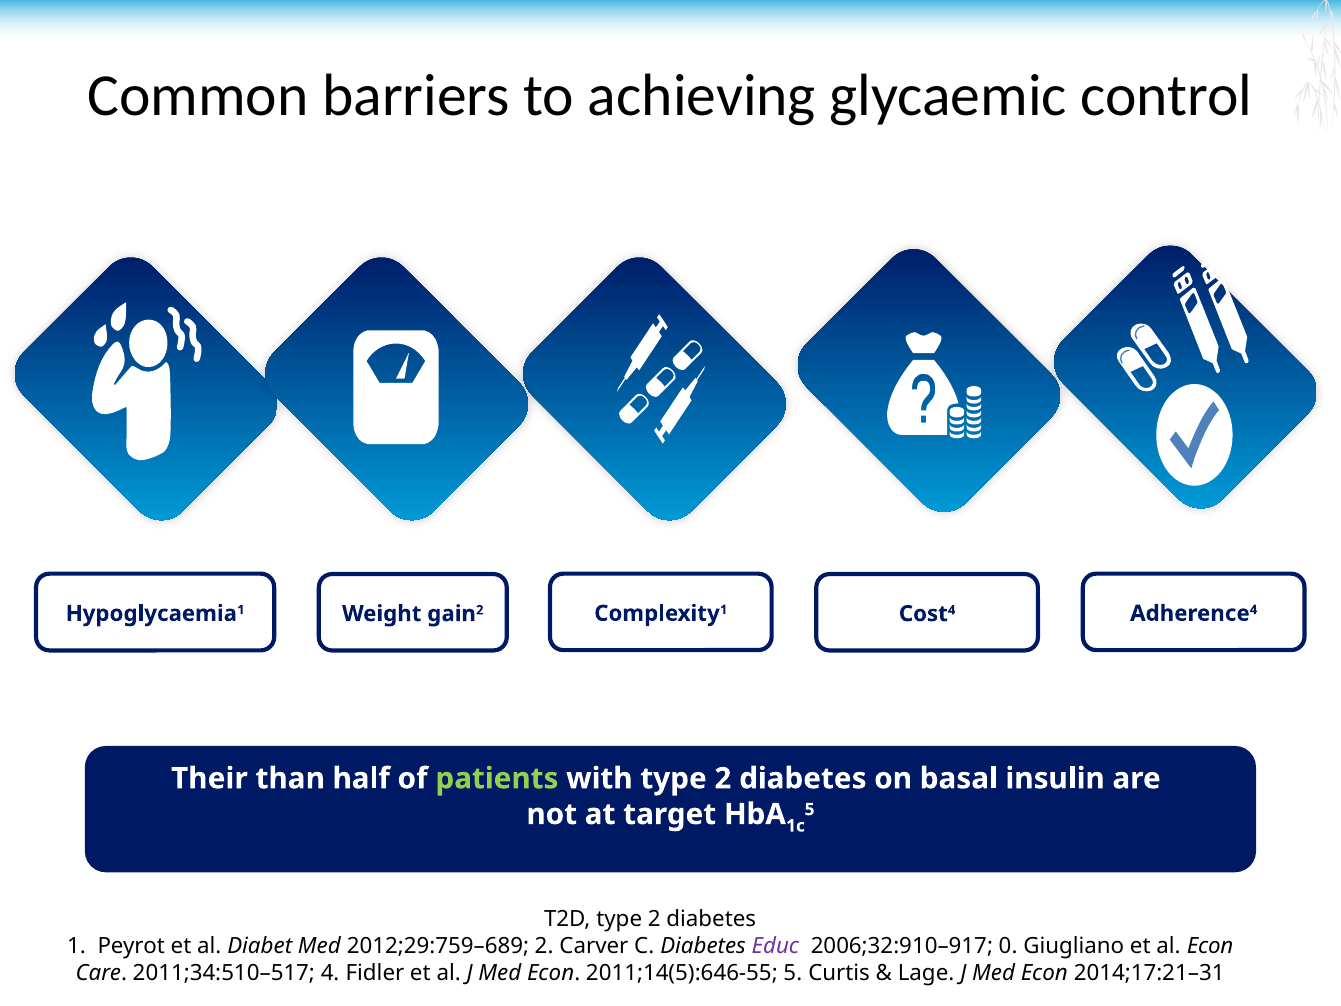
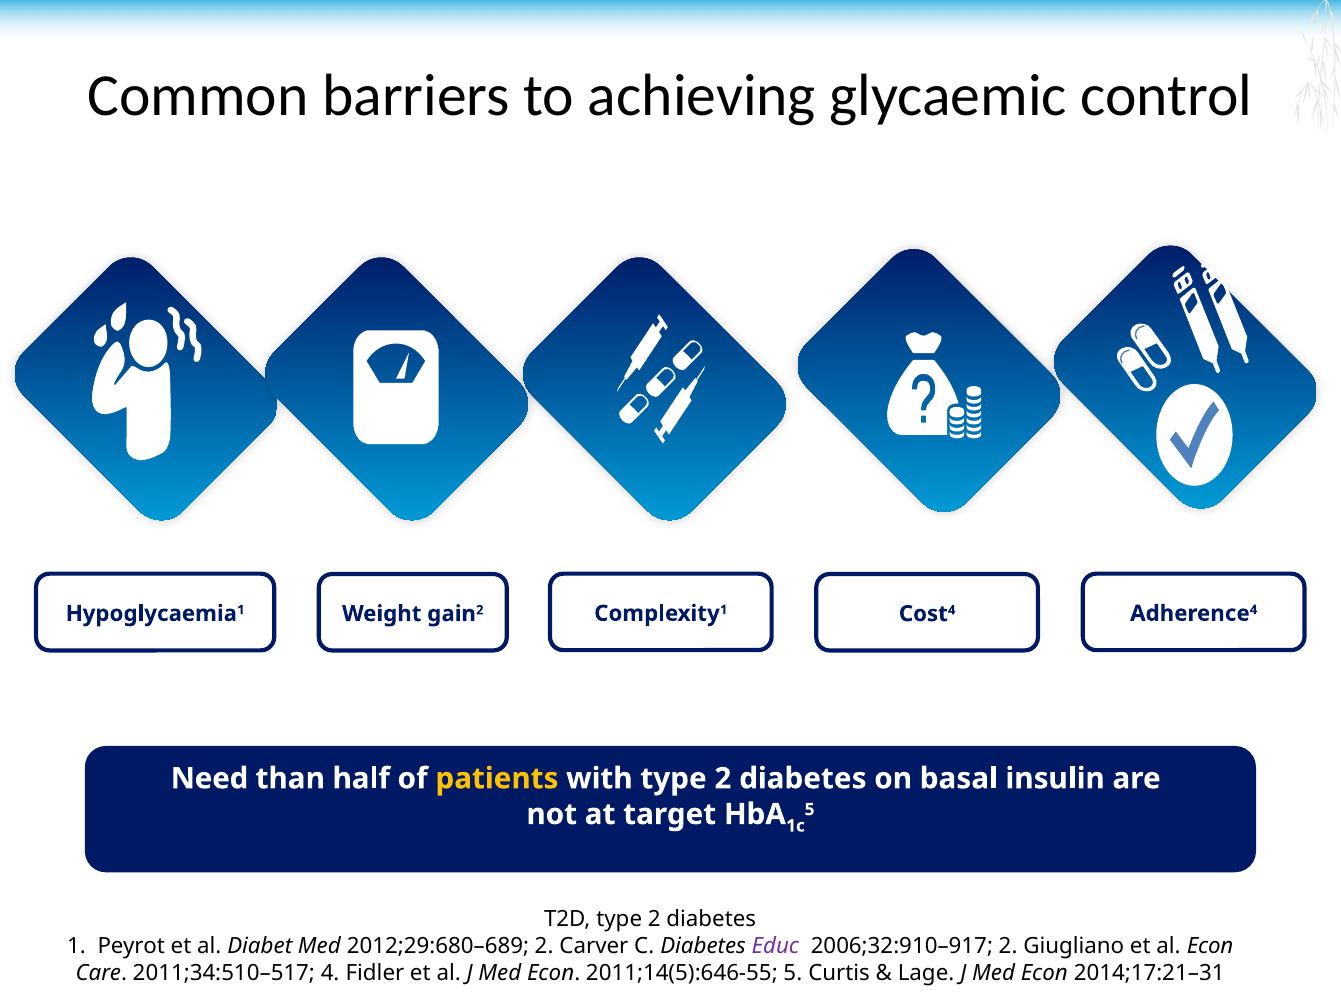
Their: Their -> Need
patients colour: light green -> yellow
2012;29:759–689: 2012;29:759–689 -> 2012;29:680–689
2006;32:910–917 0: 0 -> 2
